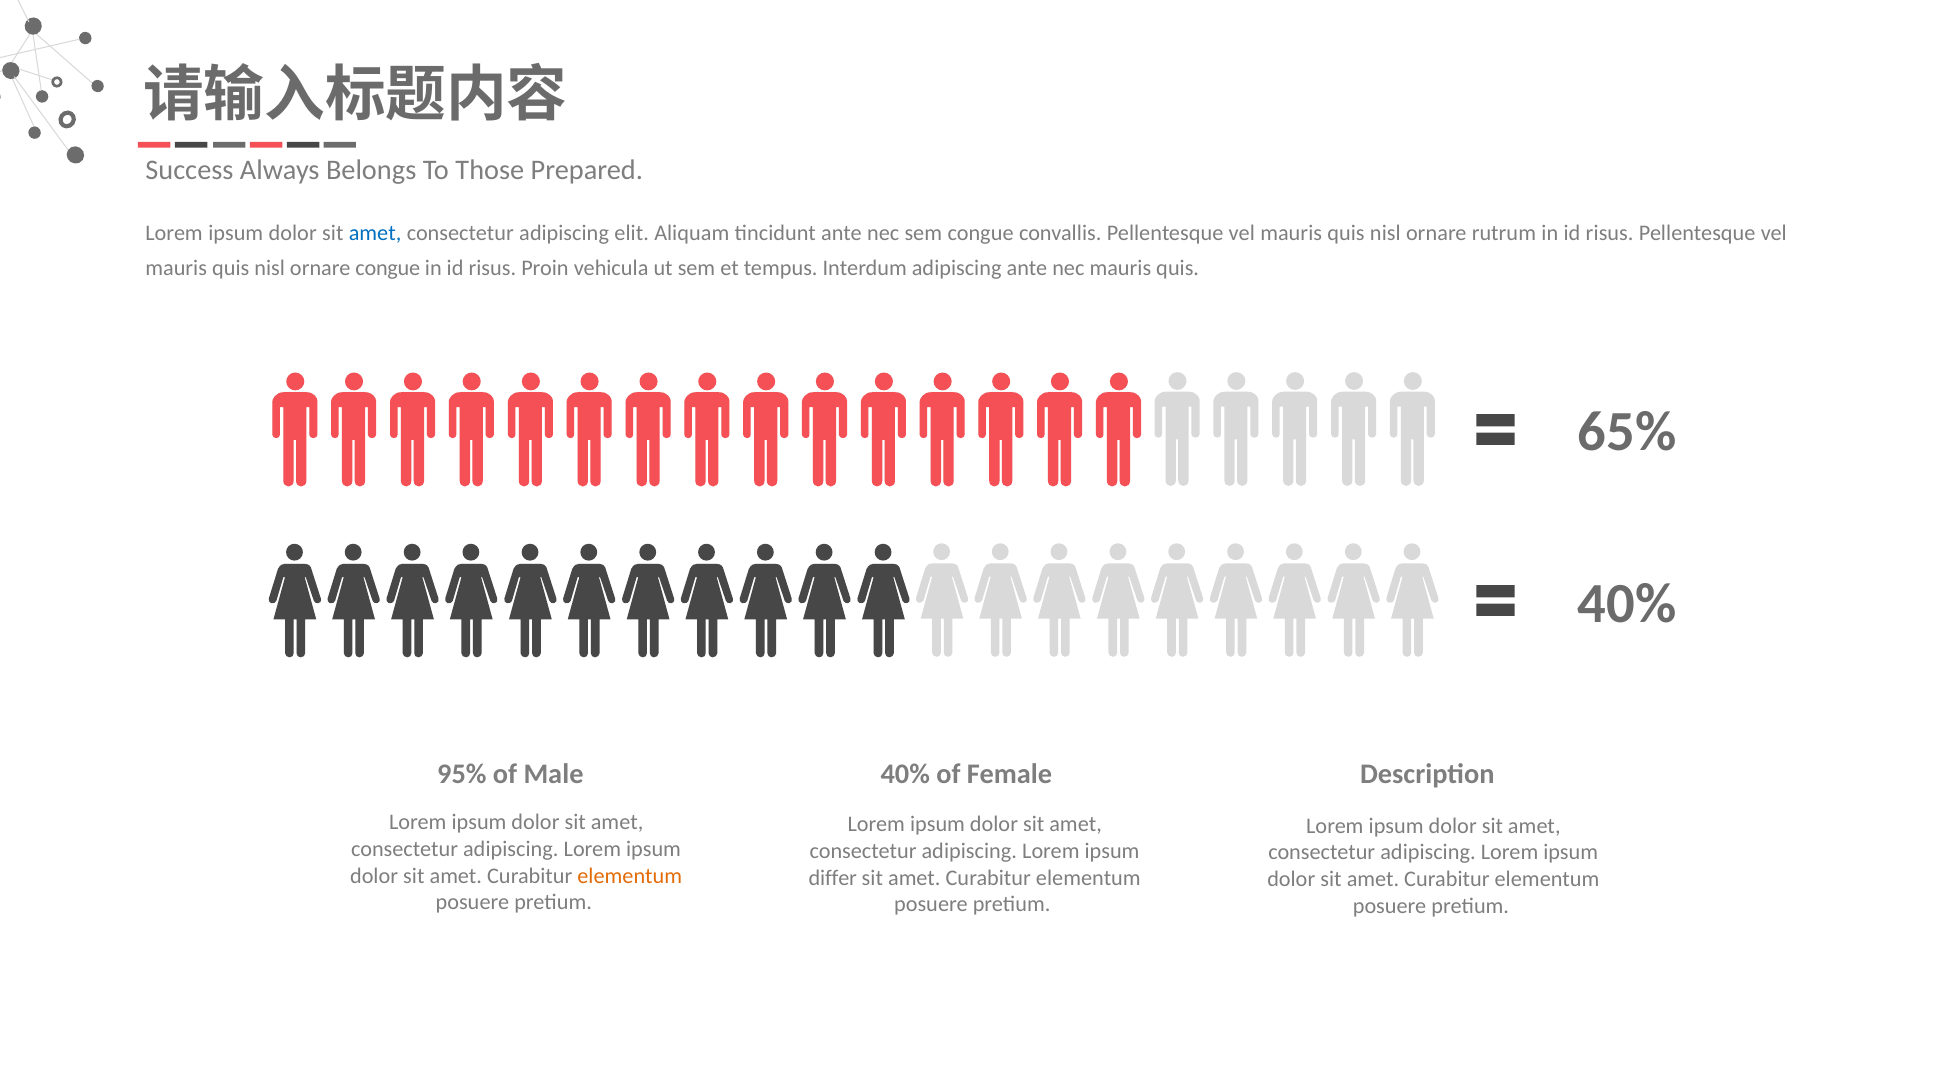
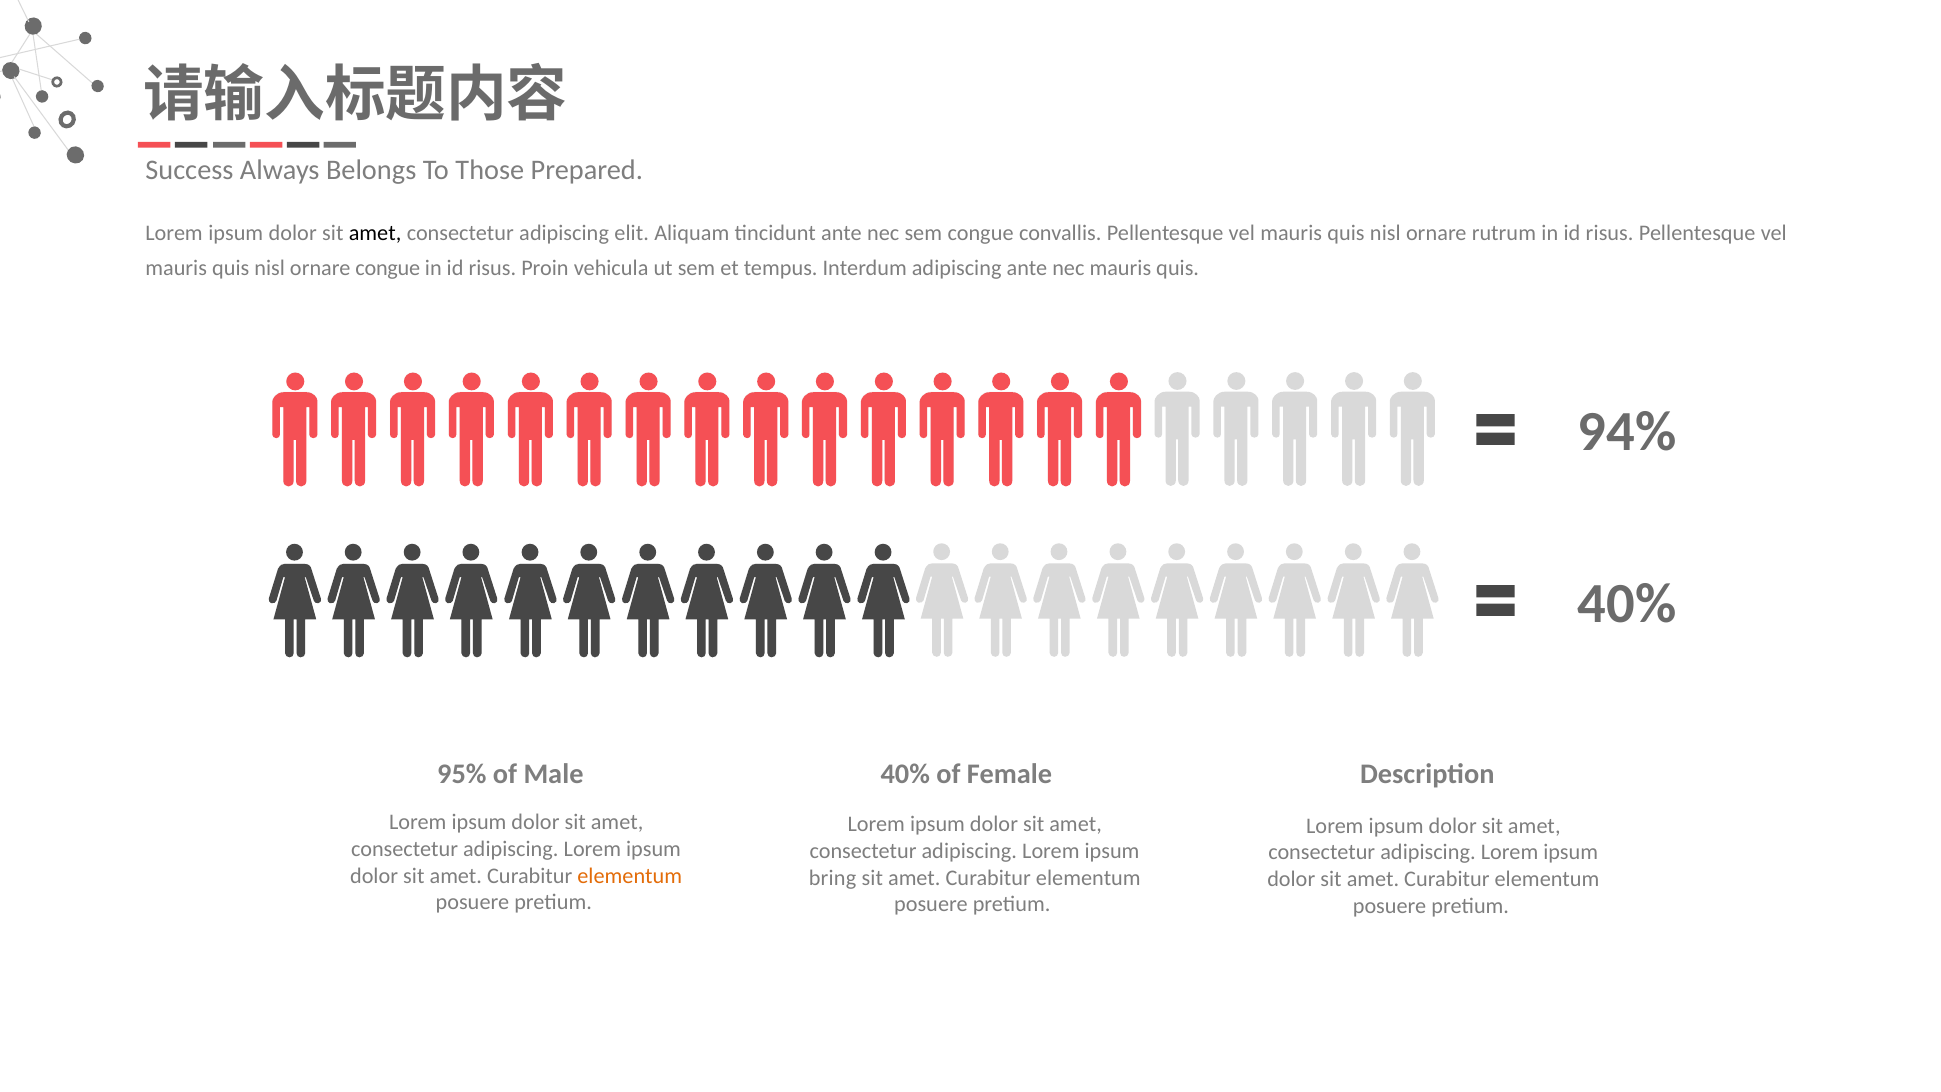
amet at (375, 233) colour: blue -> black
65%: 65% -> 94%
differ: differ -> bring
